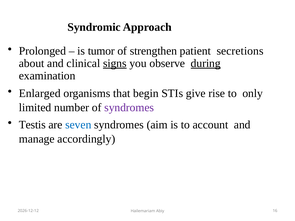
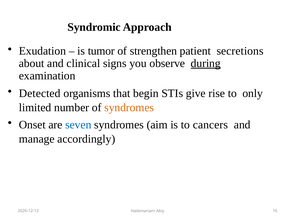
Prolonged: Prolonged -> Exudation
signs underline: present -> none
Enlarged: Enlarged -> Detected
syndromes at (129, 108) colour: purple -> orange
Testis: Testis -> Onset
account: account -> cancers
